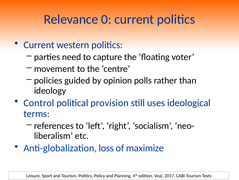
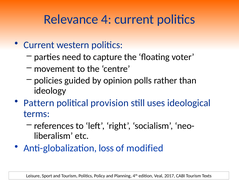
0: 0 -> 4
Control: Control -> Pattern
maximize: maximize -> modified
